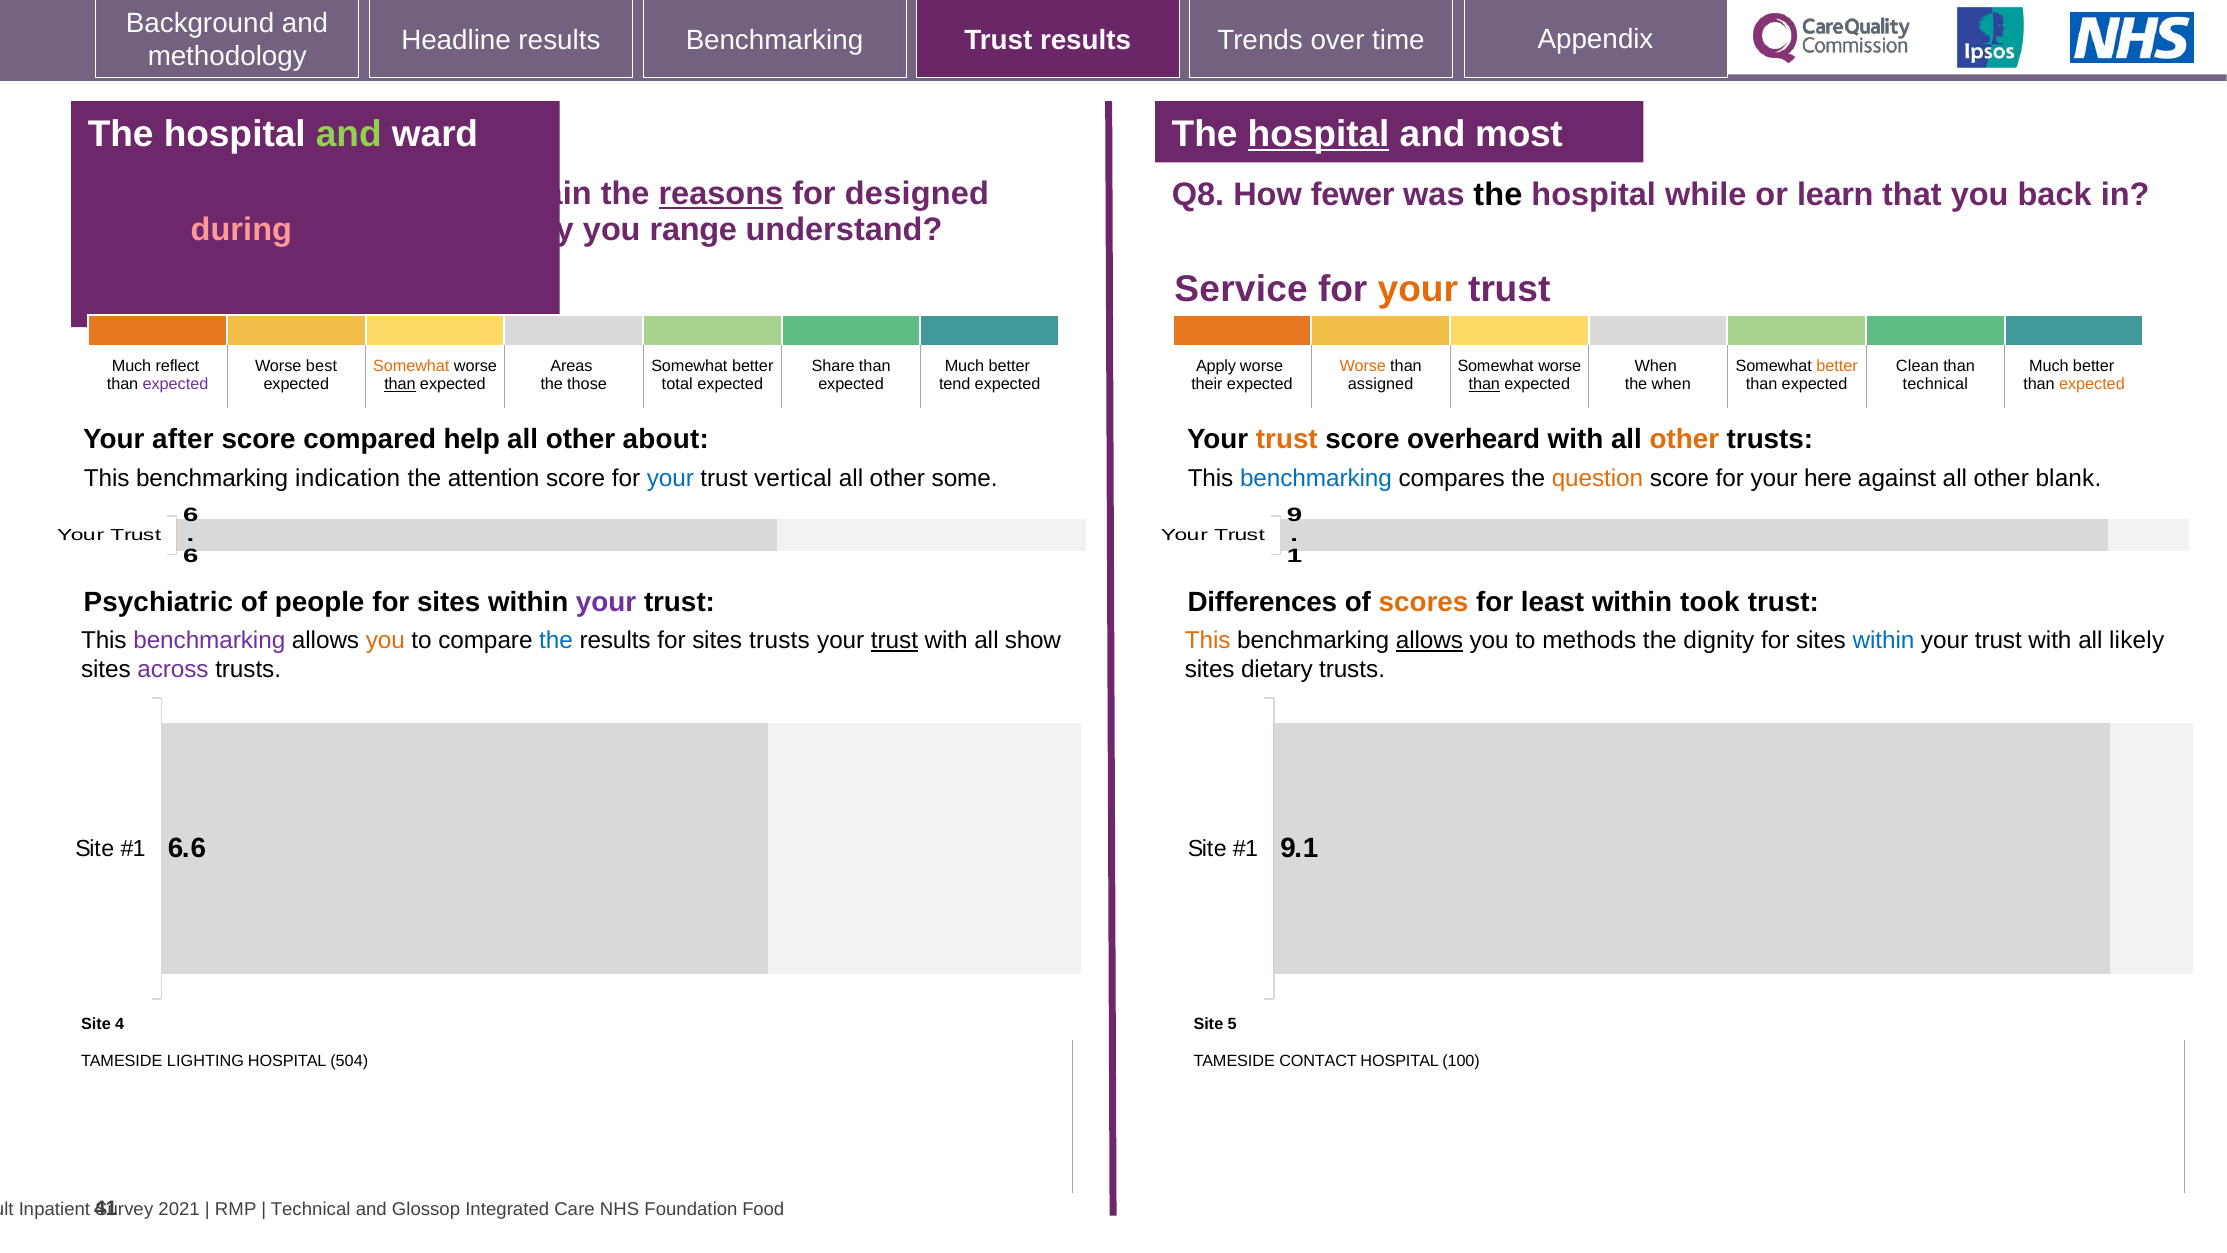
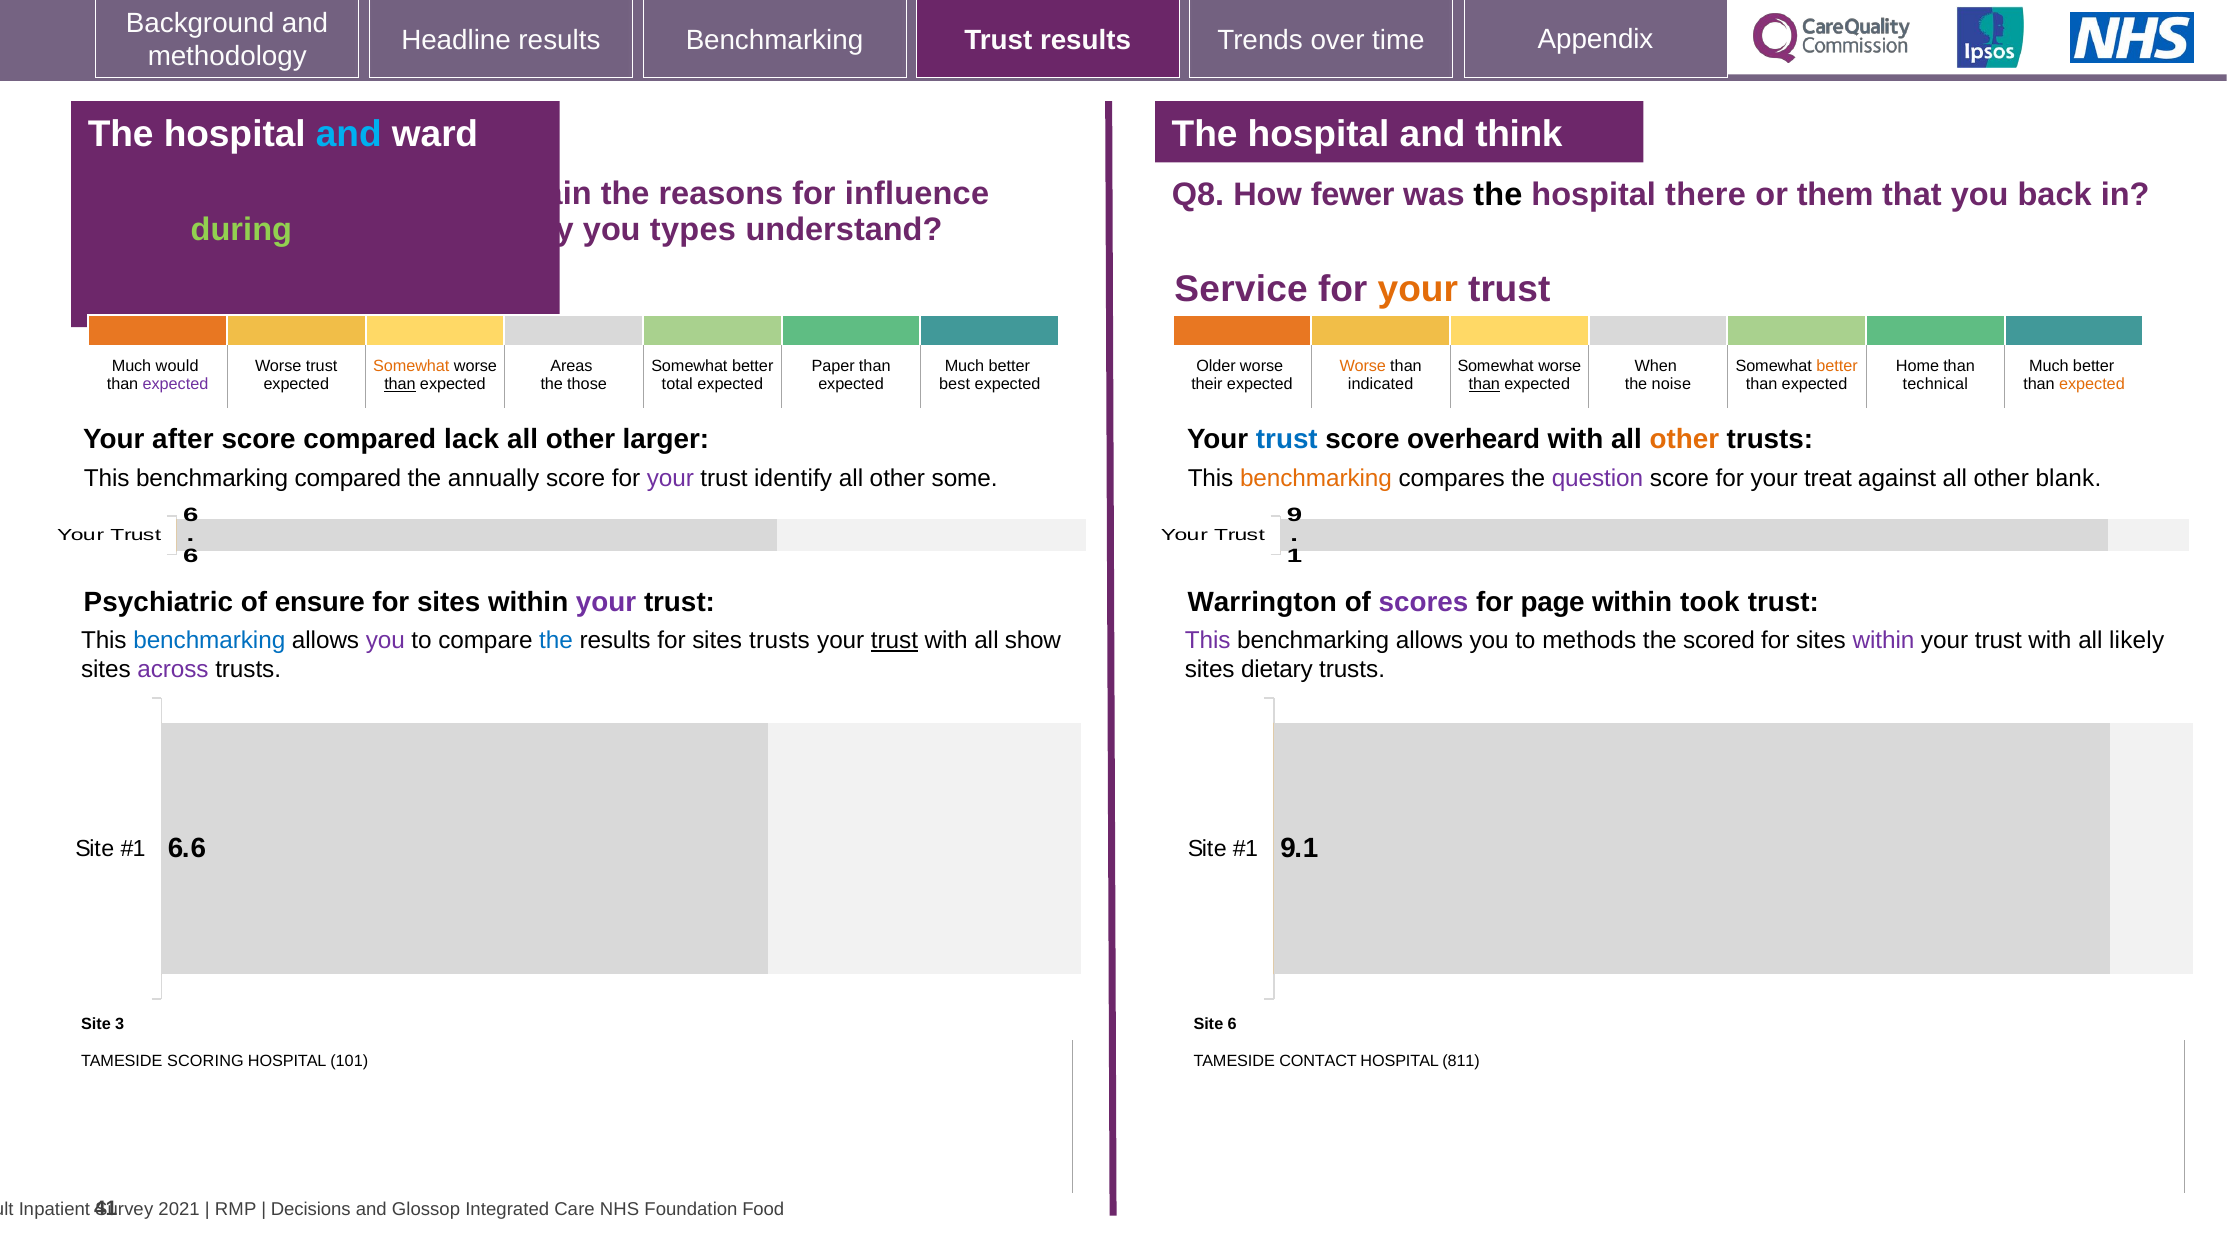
and at (349, 134) colour: light green -> light blue
hospital at (1319, 134) underline: present -> none
most: most -> think
reasons underline: present -> none
designed: designed -> influence
while: while -> there
learn: learn -> them
during colour: pink -> light green
range: range -> types
reflect: reflect -> would
Worse best: best -> trust
Share: Share -> Paper
Apply at (1216, 366): Apply -> Older
Clean: Clean -> Home
tend: tend -> best
assigned: assigned -> indicated
the when: when -> noise
help: help -> lack
about: about -> larger
trust at (1287, 439) colour: orange -> blue
benchmarking indication: indication -> compared
attention: attention -> annually
your at (670, 478) colour: blue -> purple
vertical: vertical -> identify
benchmarking at (1316, 478) colour: blue -> orange
question colour: orange -> purple
here: here -> treat
people: people -> ensure
Differences: Differences -> Warrington
scores colour: orange -> purple
least: least -> page
benchmarking at (209, 640) colour: purple -> blue
you at (385, 640) colour: orange -> purple
This at (1208, 640) colour: orange -> purple
allows at (1429, 640) underline: present -> none
dignity: dignity -> scored
within at (1884, 640) colour: blue -> purple
4: 4 -> 3
Site 5: 5 -> 6
LIGHTING: LIGHTING -> SCORING
504: 504 -> 101
100: 100 -> 811
Technical at (311, 1209): Technical -> Decisions
